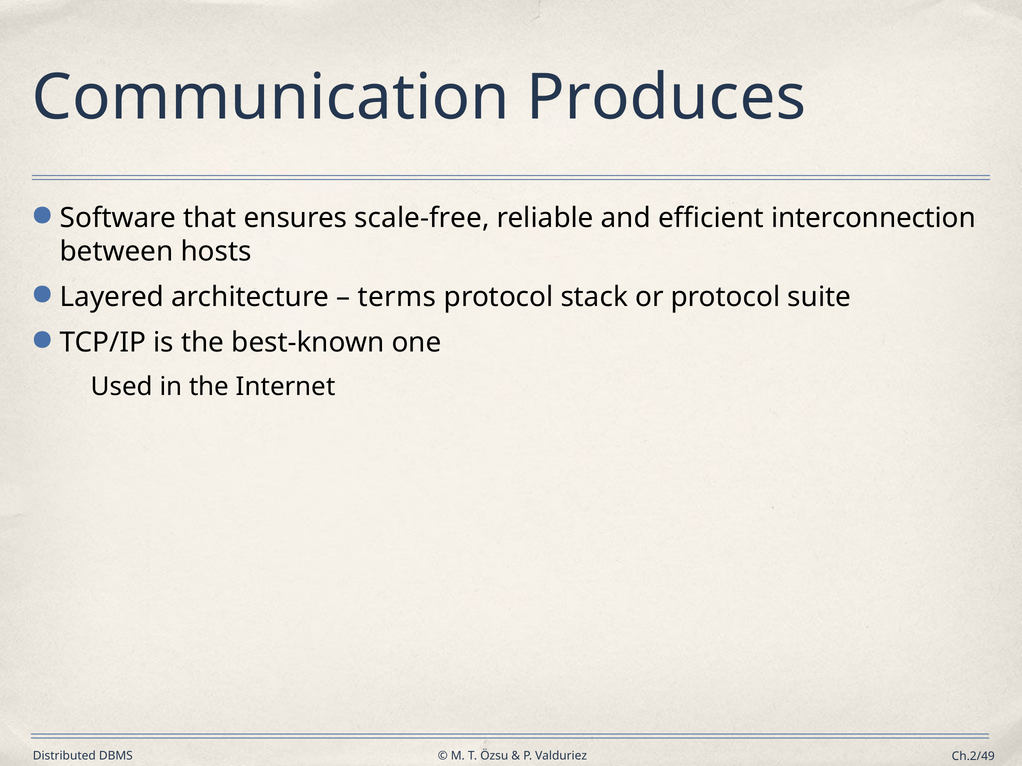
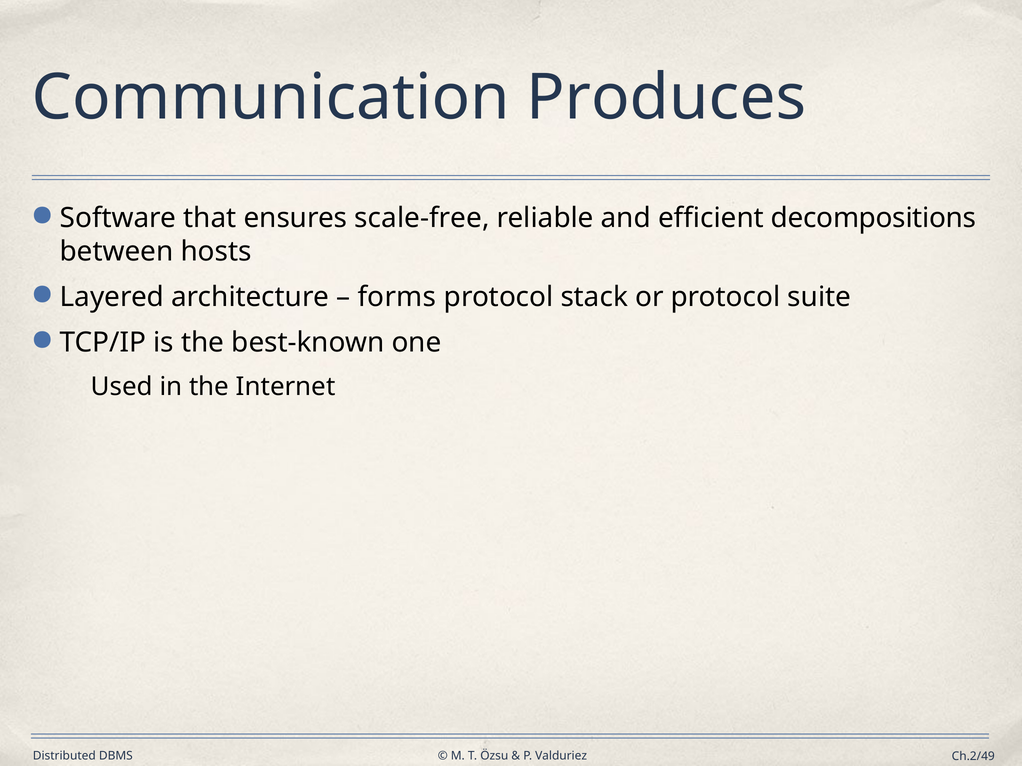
interconnection: interconnection -> decompositions
terms: terms -> forms
